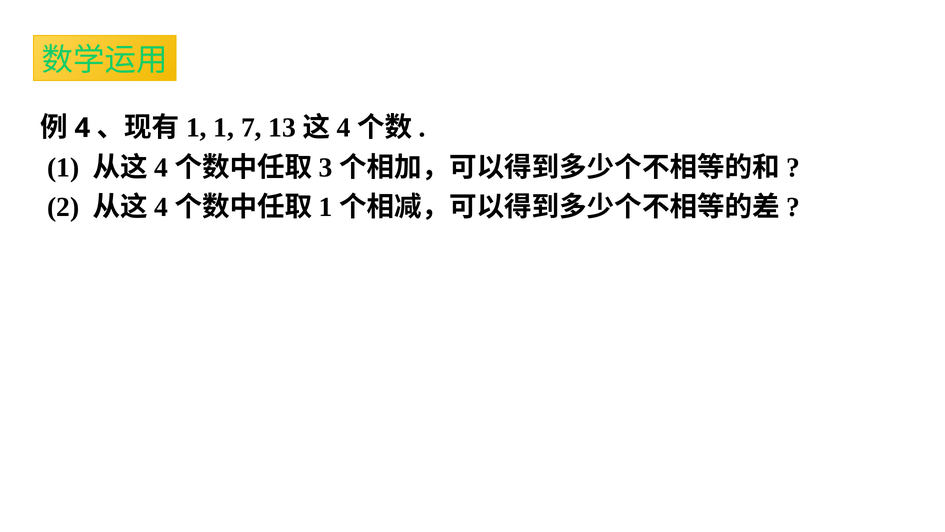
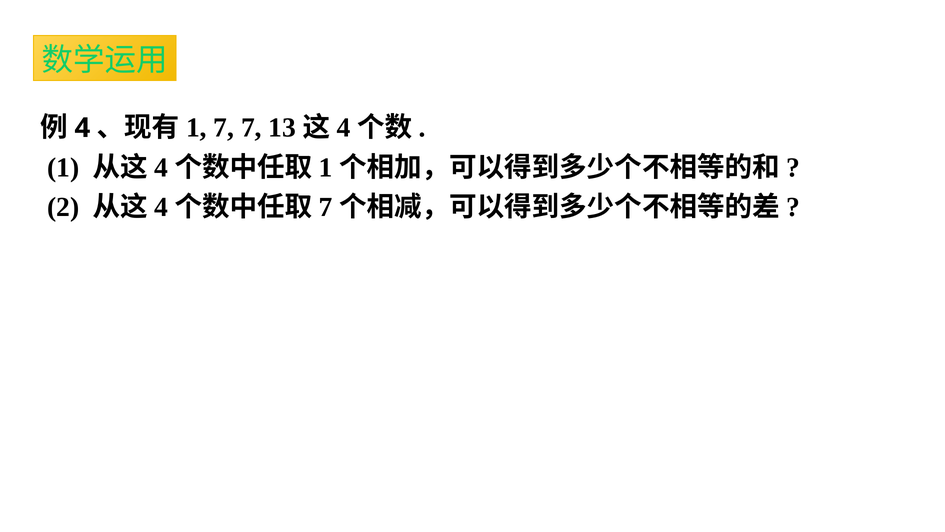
1 1: 1 -> 7
3 at (326, 167): 3 -> 1
1 at (326, 207): 1 -> 7
